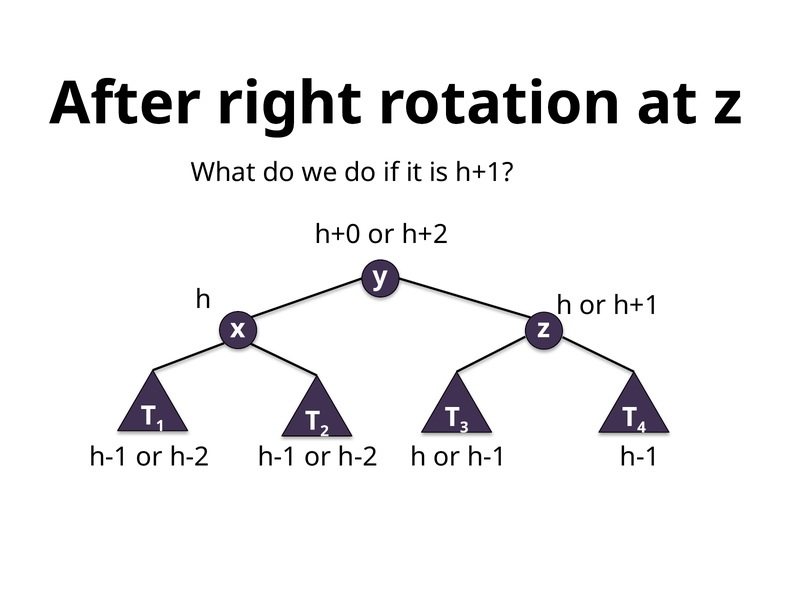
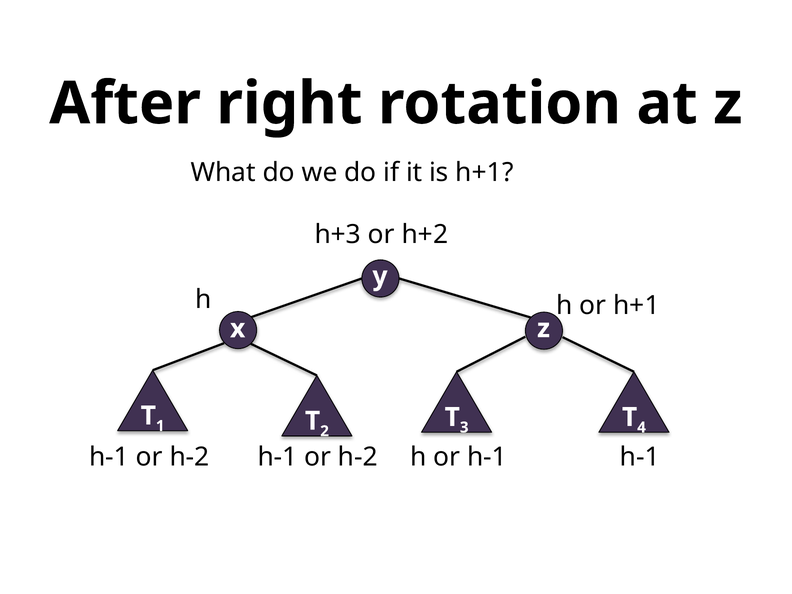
h+0: h+0 -> h+3
